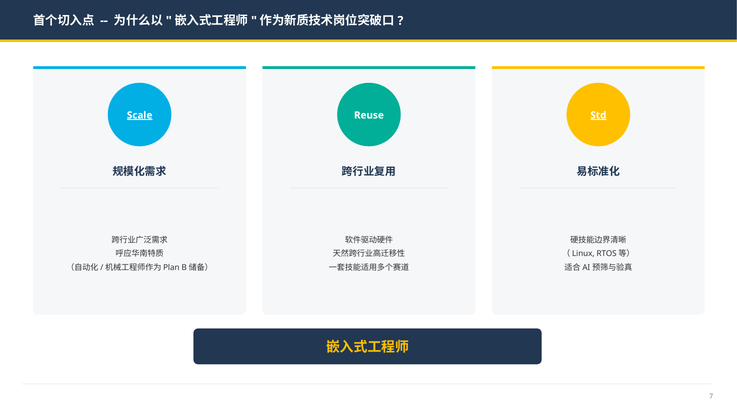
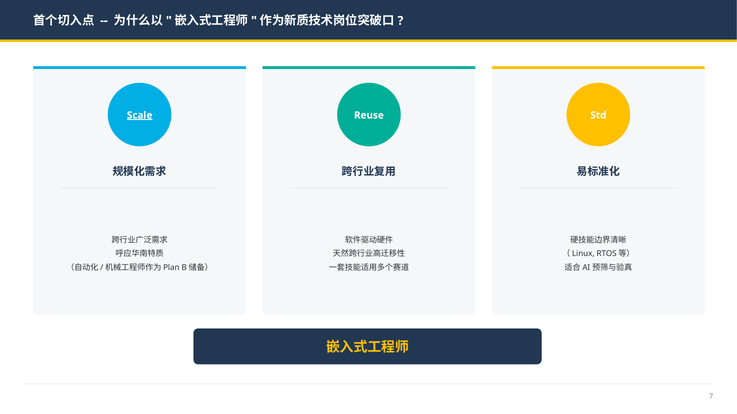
Std underline: present -> none
